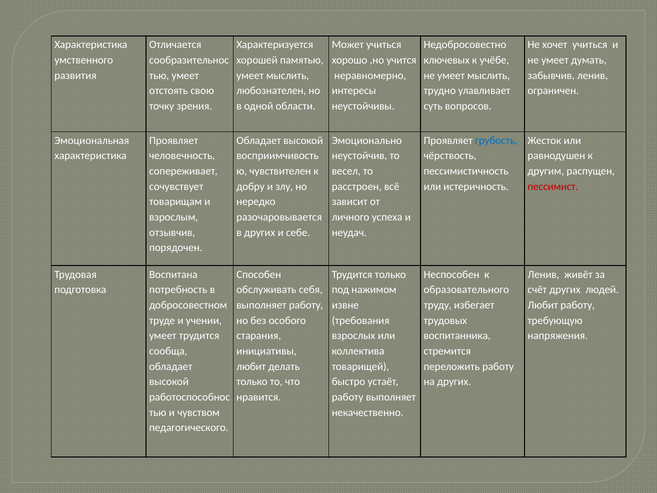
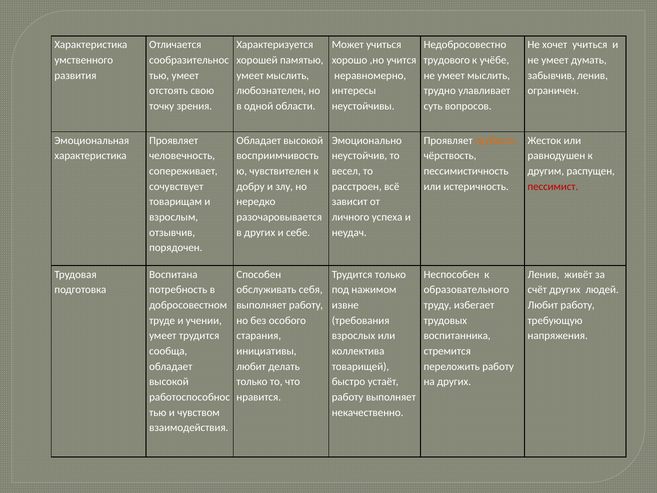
ключевых: ключевых -> трудового
грубость colour: blue -> orange
педагогического: педагогического -> взаимодействия
